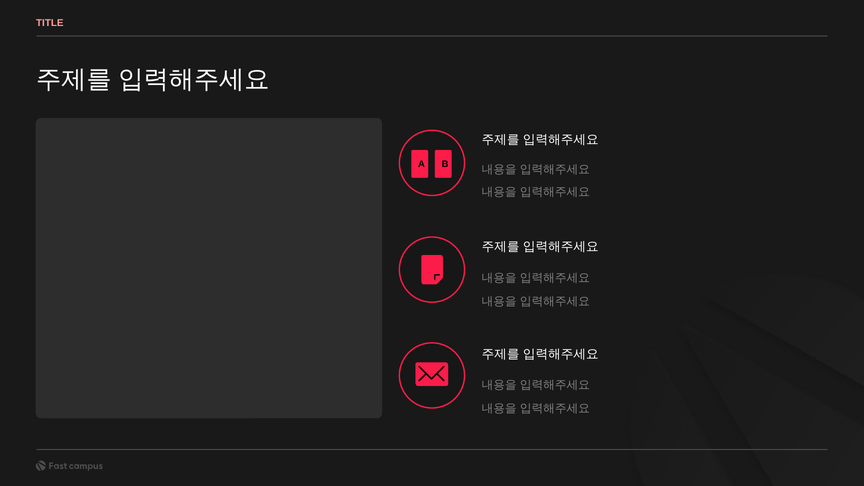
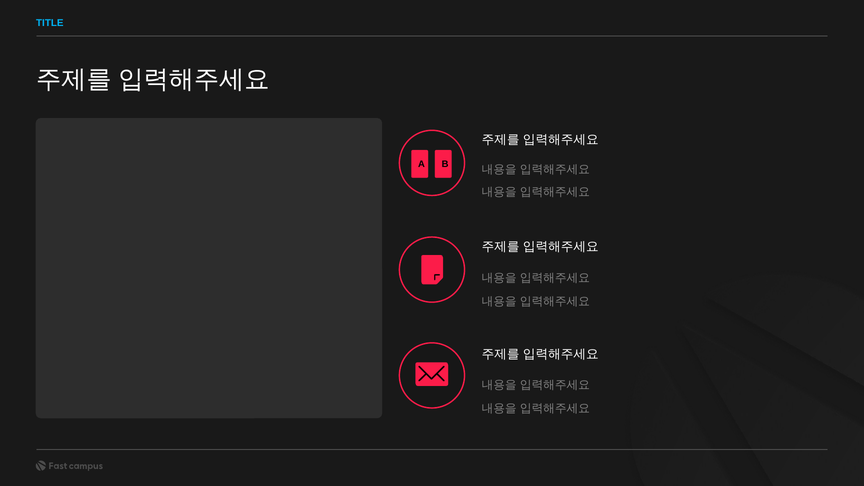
TITLE colour: pink -> light blue
